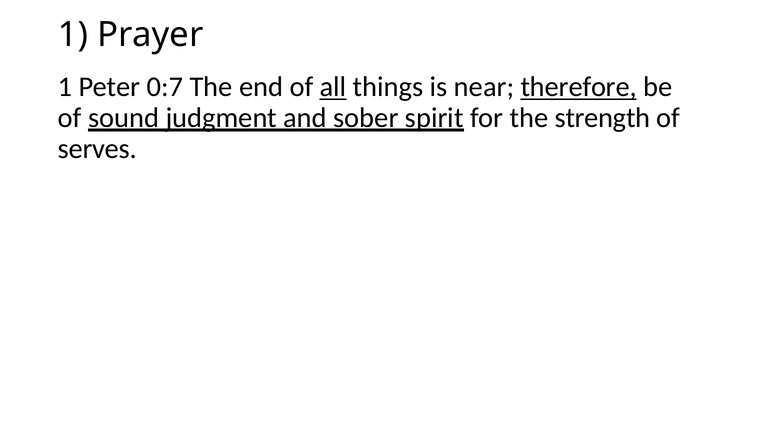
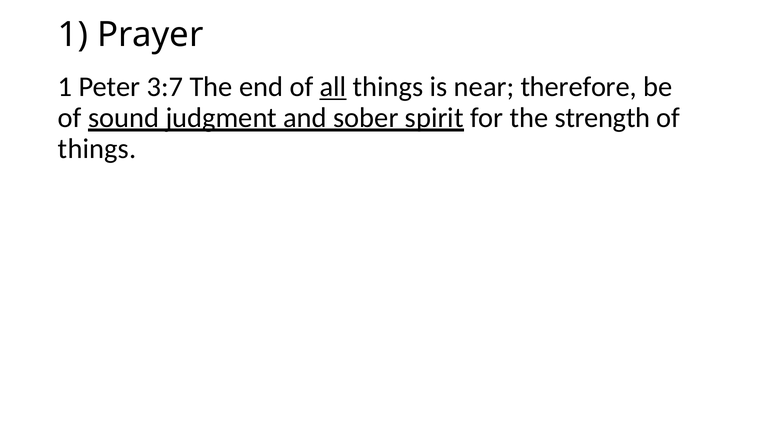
0:7: 0:7 -> 3:7
therefore underline: present -> none
serves at (97, 148): serves -> things
